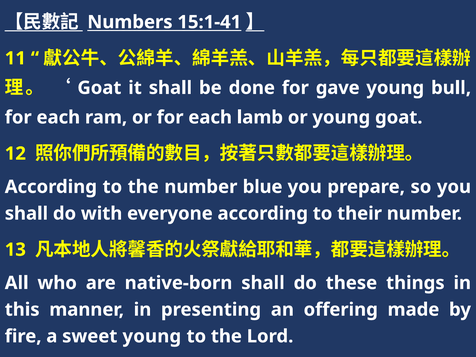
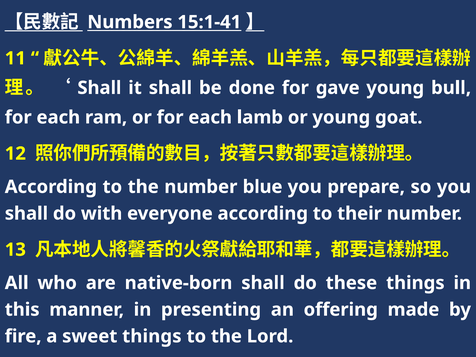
Goat at (99, 88): Goat -> Shall
sweet young: young -> things
